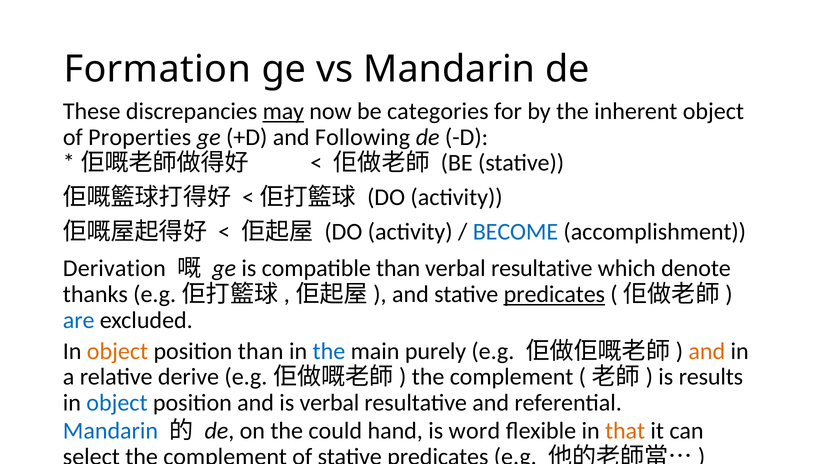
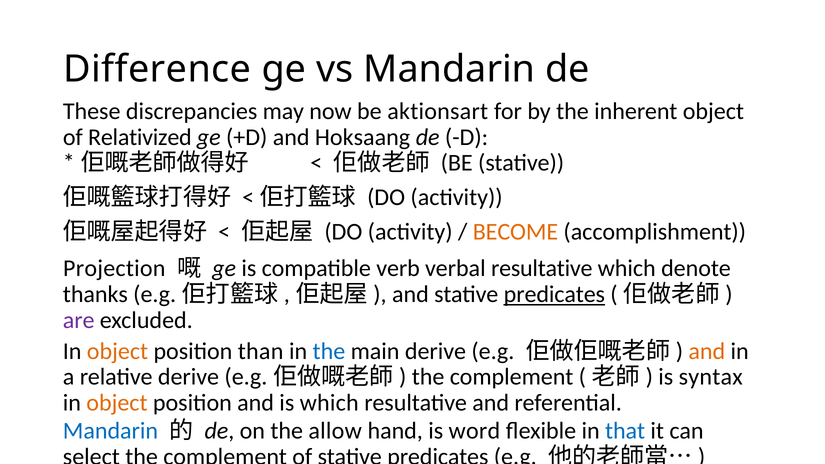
Formation: Formation -> Difference
may underline: present -> none
categories: categories -> aktionsart
Properties: Properties -> Relativized
Following: Following -> Hoksaang
BECOME colour: blue -> orange
Derivation: Derivation -> Projection
compatible than: than -> verb
are colour: blue -> purple
main purely: purely -> derive
results: results -> syntax
object at (117, 403) colour: blue -> orange
is verbal: verbal -> which
could: could -> allow
that colour: orange -> blue
